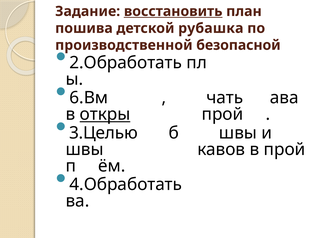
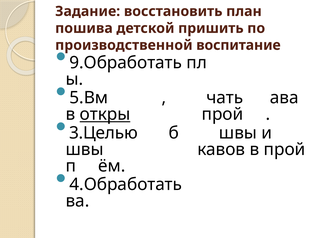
восстановить underline: present -> none
рубашка: рубашка -> пришить
безопасной: безопасной -> воспитание
2.Обработать: 2.Обработать -> 9.Обработать
6.Вм: 6.Вм -> 5.Вм
